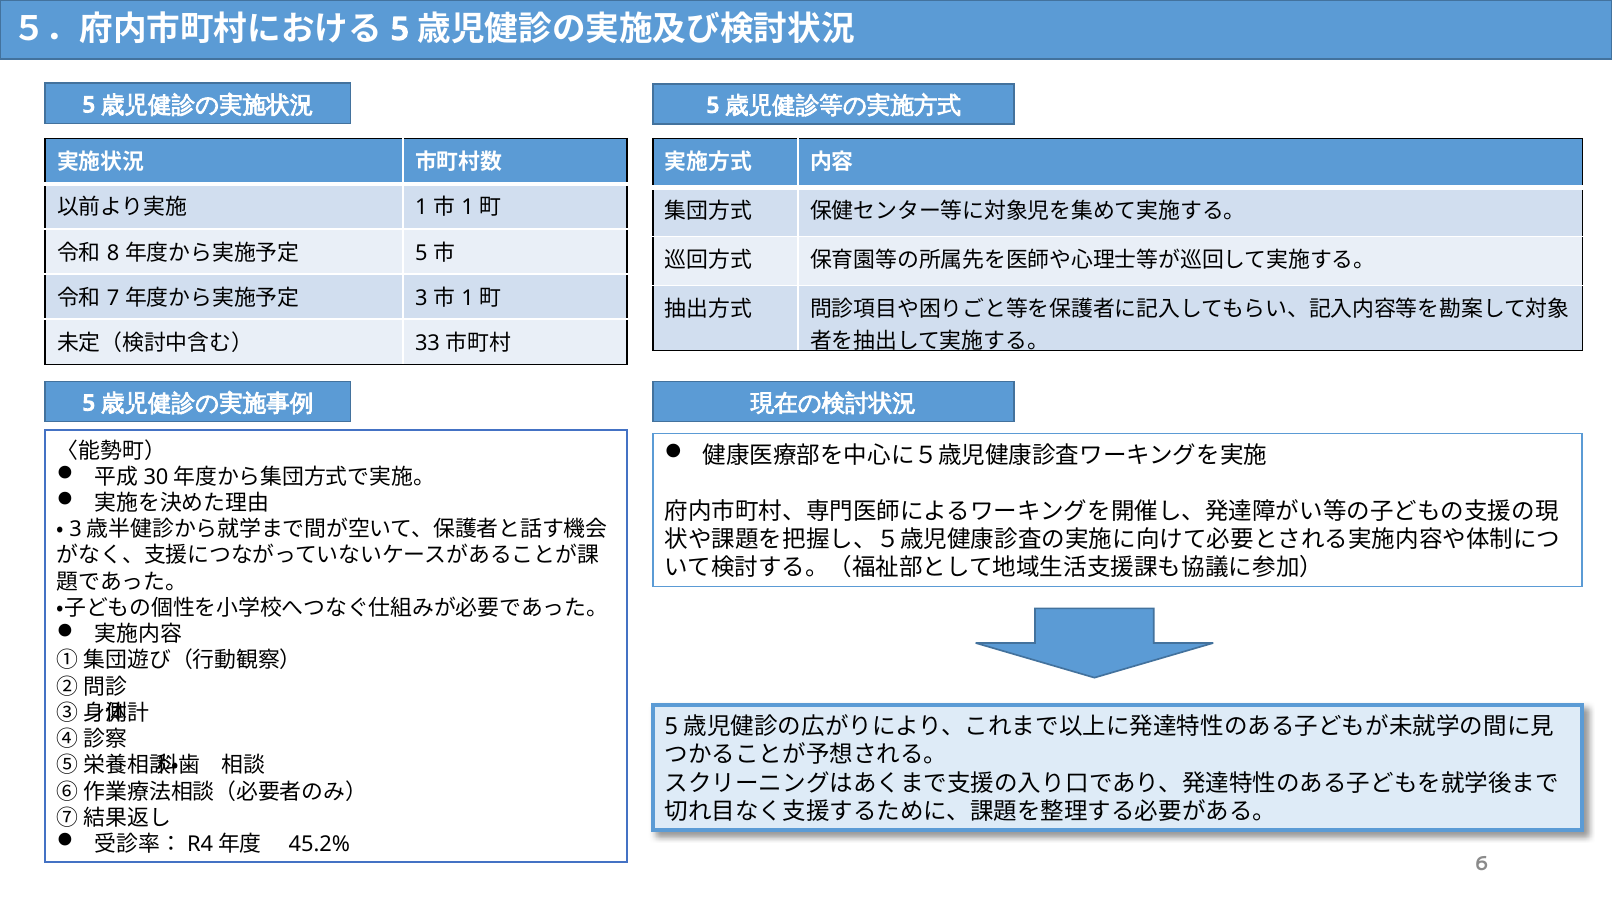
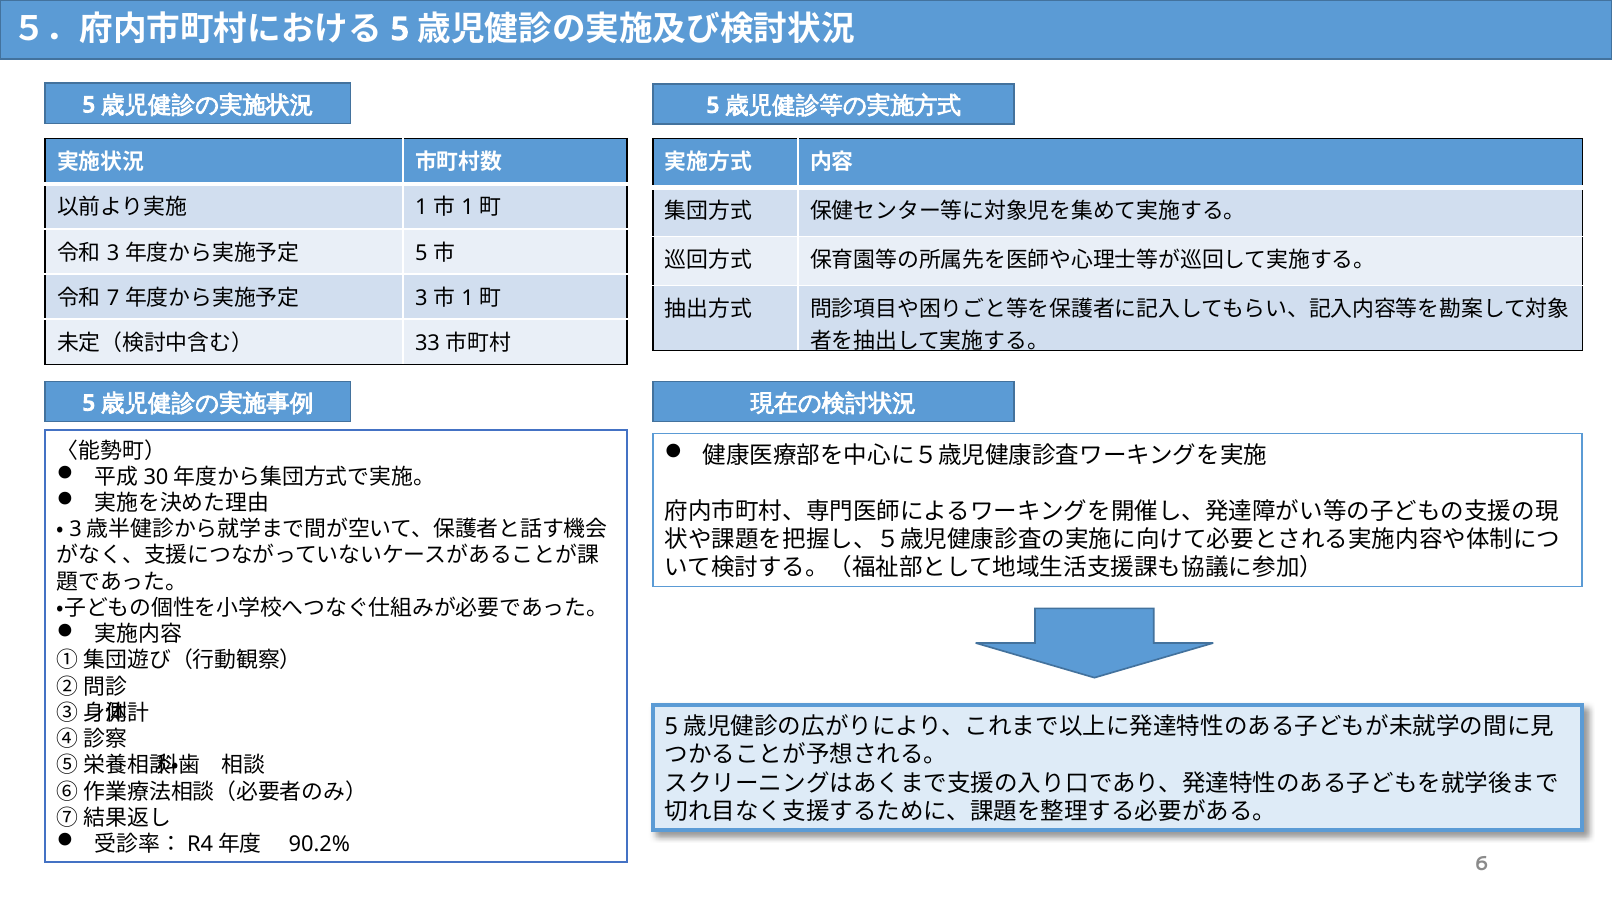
8 at (113, 253): 8 -> 3
45.2%: 45.2% -> 90.2%
